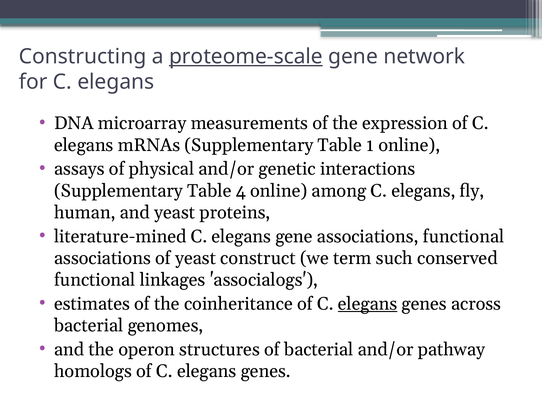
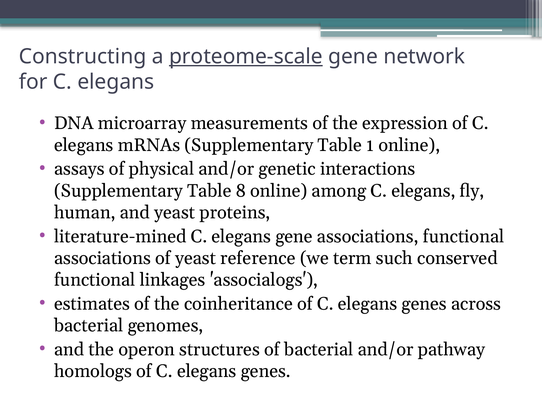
4: 4 -> 8
construct: construct -> reference
elegans at (368, 303) underline: present -> none
